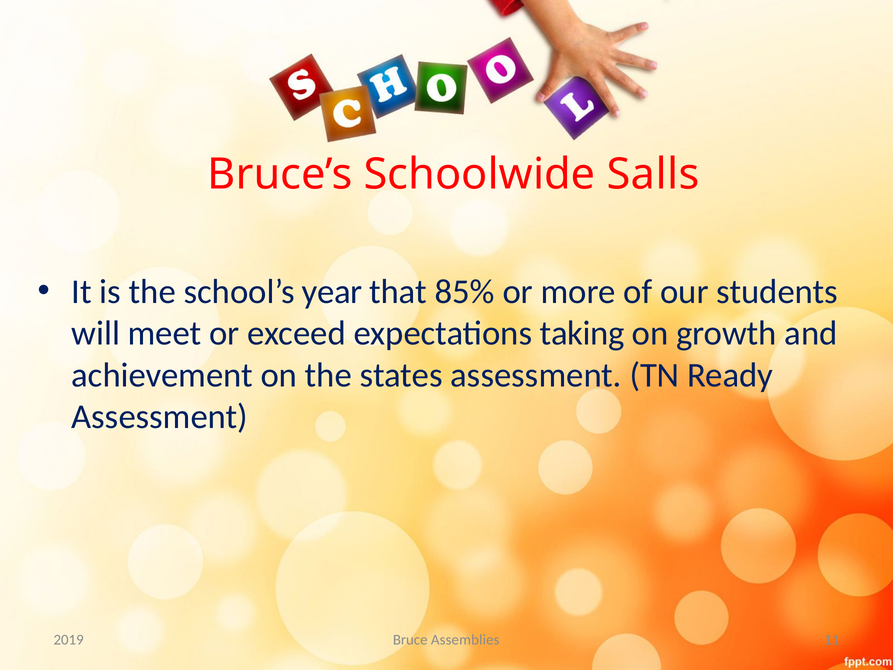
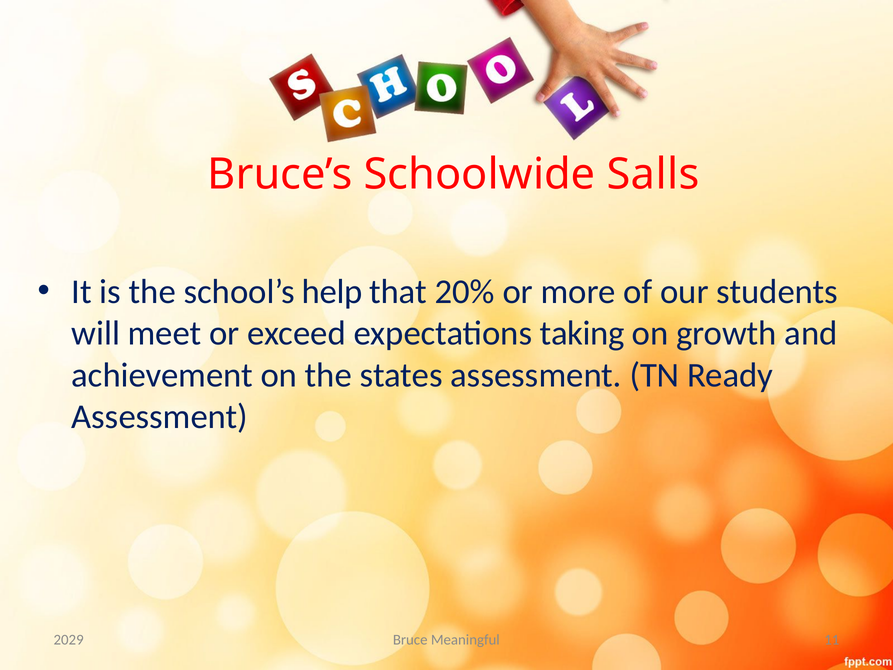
year: year -> help
85%: 85% -> 20%
Assemblies: Assemblies -> Meaningful
2019: 2019 -> 2029
